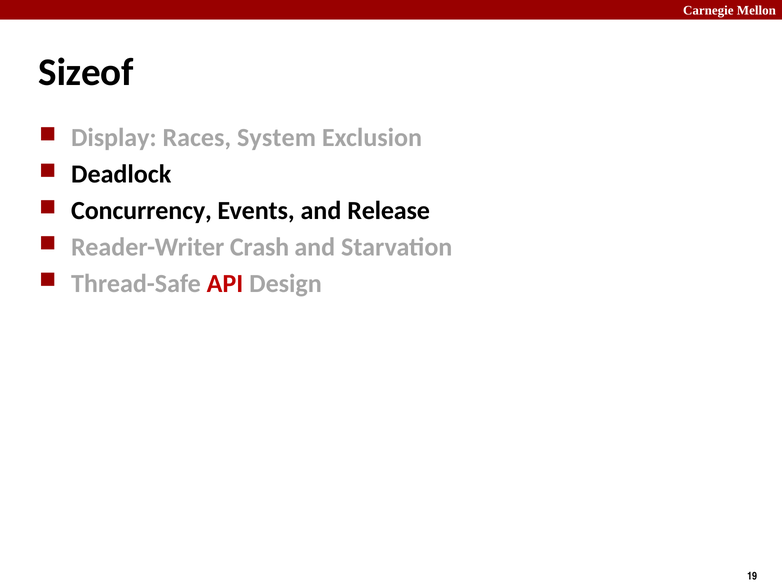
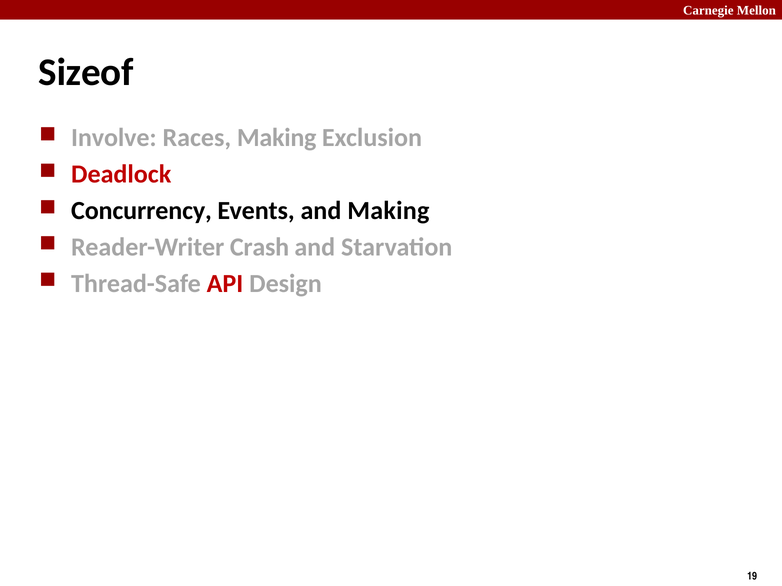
Display: Display -> Involve
Races System: System -> Making
Deadlock colour: black -> red
and Release: Release -> Making
